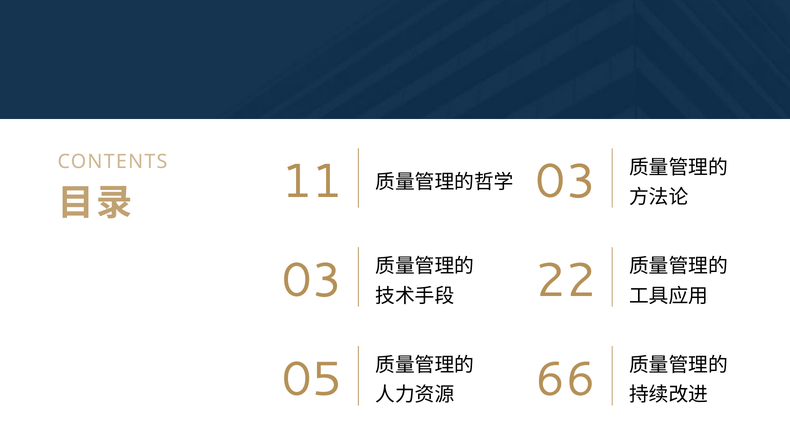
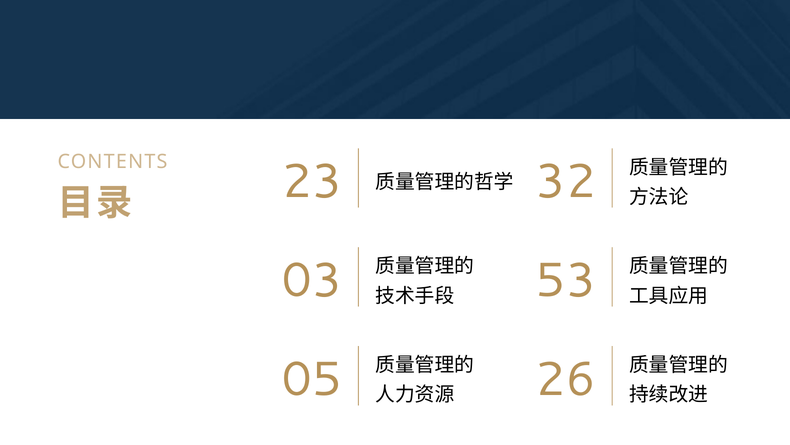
11: 11 -> 23
03 at (566, 181): 03 -> 32
22: 22 -> 53
66: 66 -> 26
